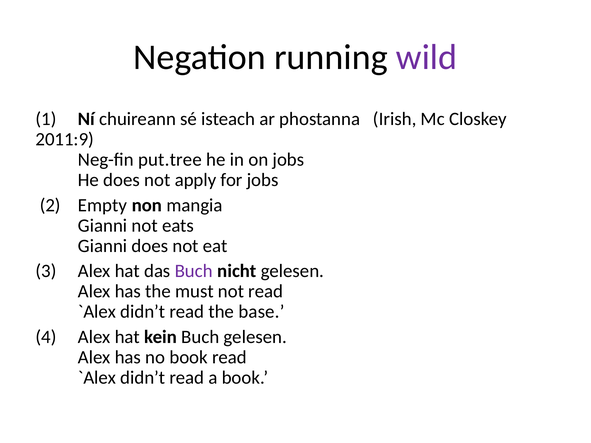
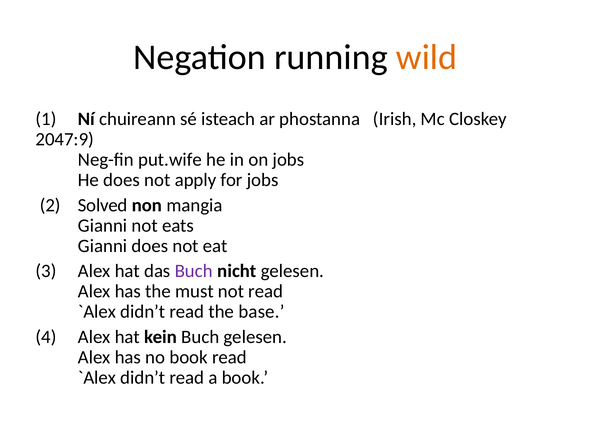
wild colour: purple -> orange
2011:9: 2011:9 -> 2047:9
put.tree: put.tree -> put.wife
Empty: Empty -> Solved
